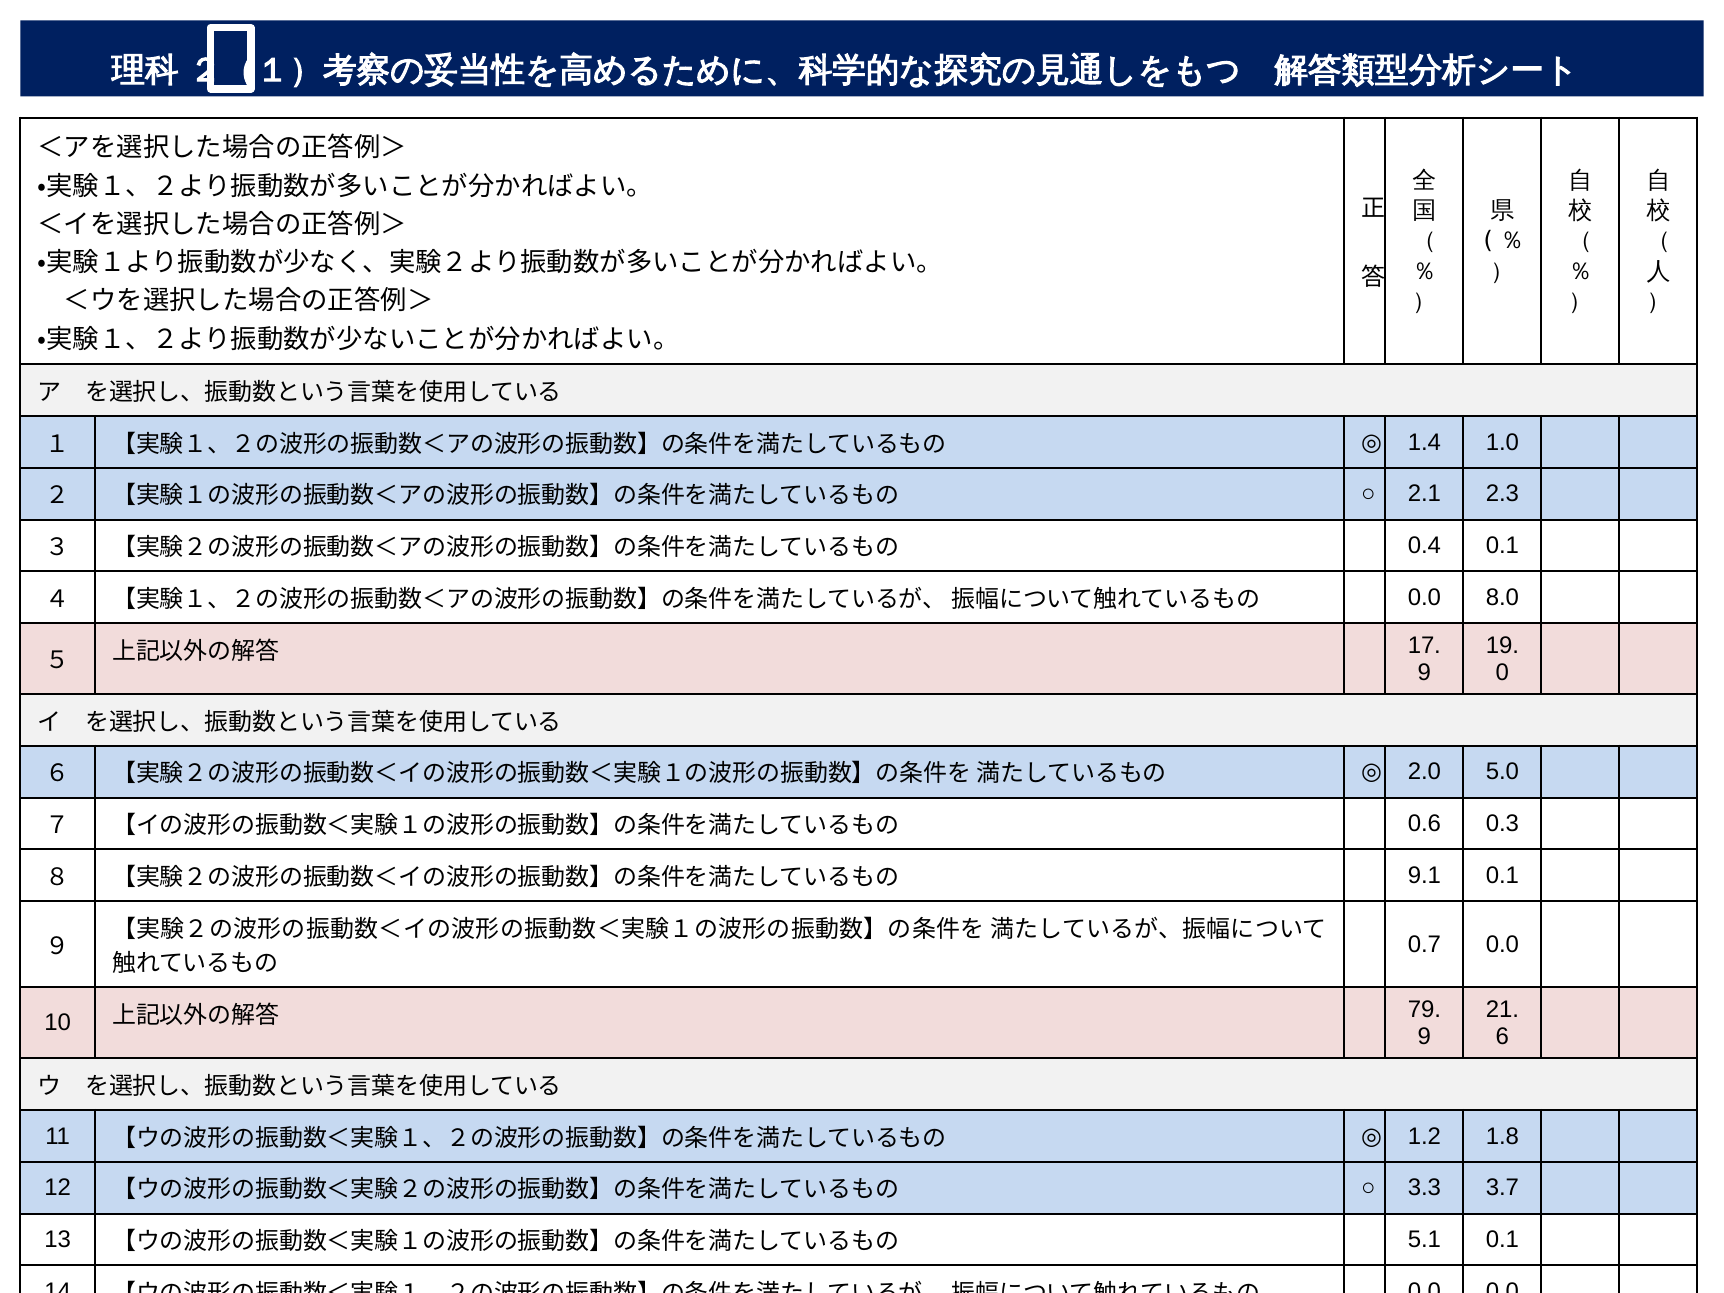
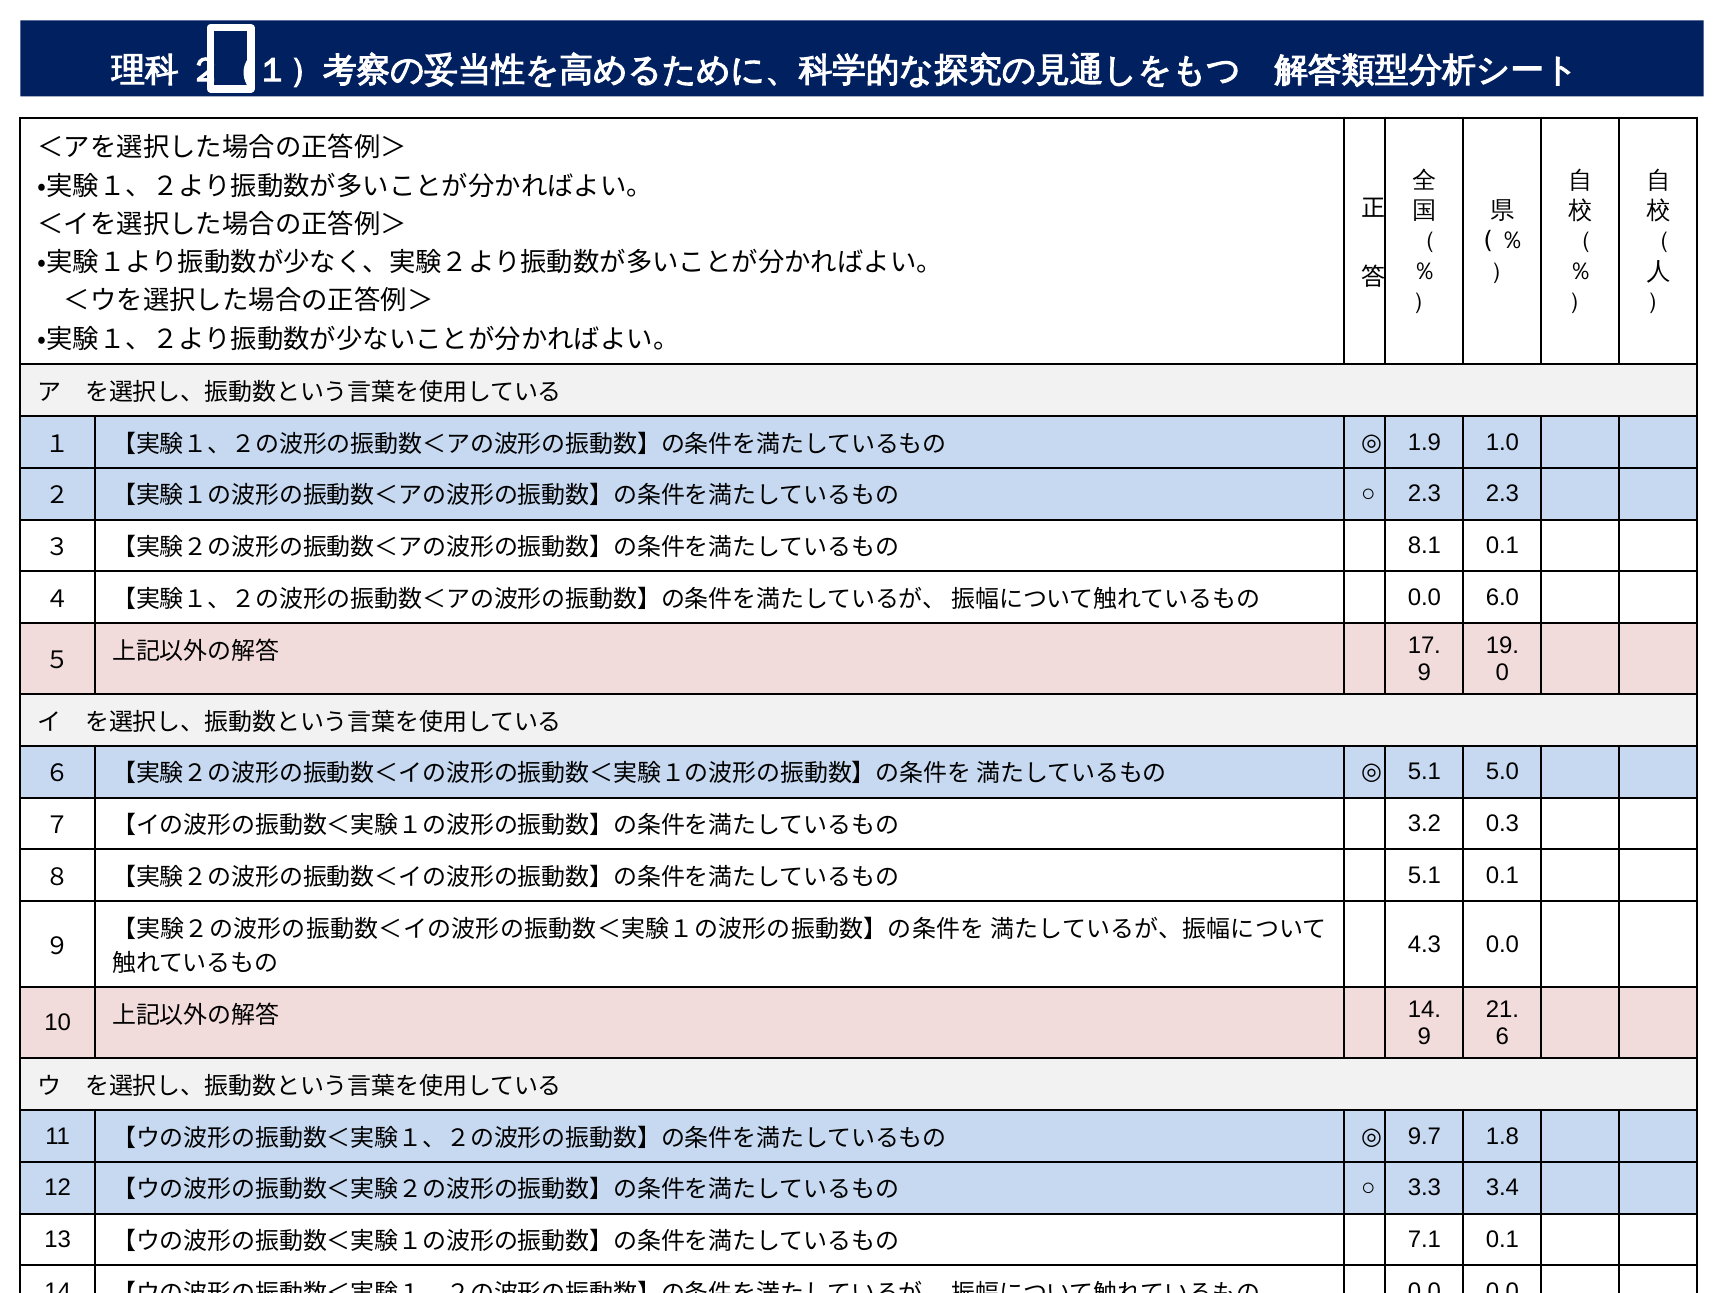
1.4: 1.4 -> 1.9
2.1 at (1424, 494): 2.1 -> 2.3
0.4: 0.4 -> 8.1
8.0: 8.0 -> 6.0
2.0 at (1424, 772): 2.0 -> 5.1
0.6: 0.6 -> 3.2
9.1 at (1424, 875): 9.1 -> 5.1
0.7: 0.7 -> 4.3
79 at (1424, 1010): 79 -> 14
1.2: 1.2 -> 9.7
3.7: 3.7 -> 3.4
5.1: 5.1 -> 7.1
